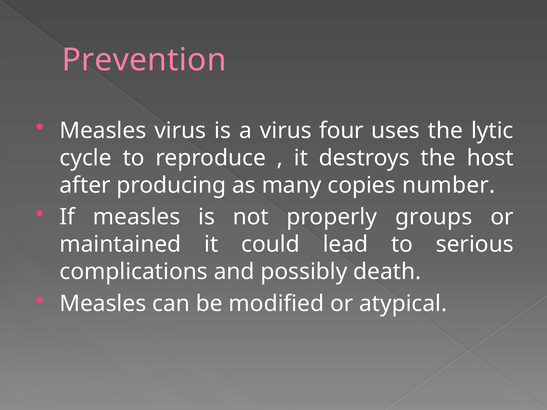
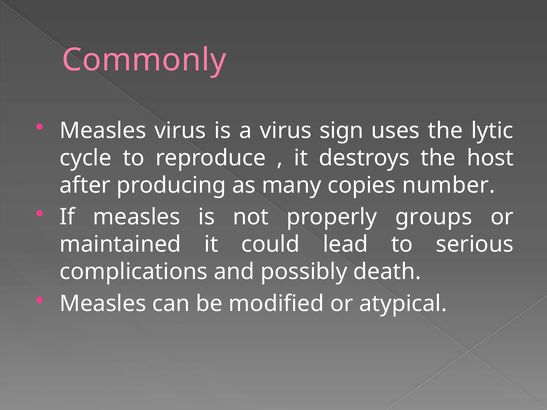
Prevention: Prevention -> Commonly
four: four -> sign
